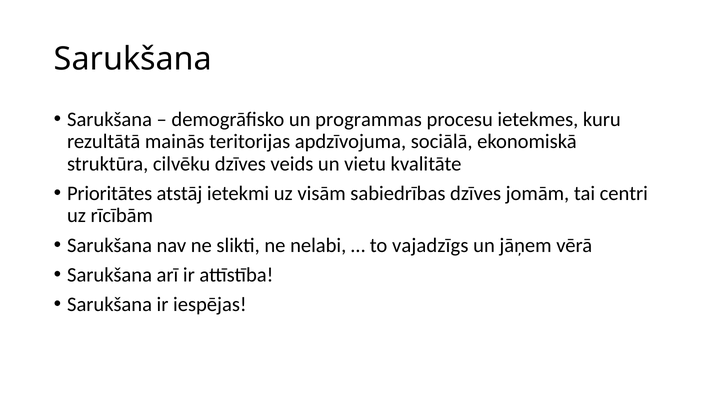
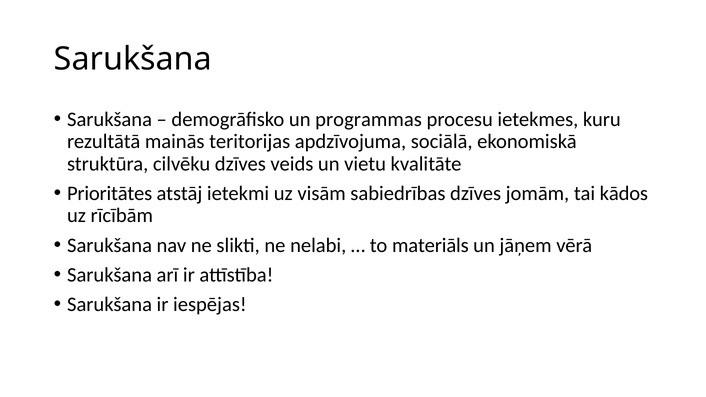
centri: centri -> kādos
vajadzīgs: vajadzīgs -> materiāls
